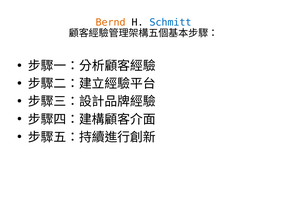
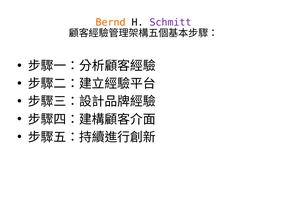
Schmitt colour: blue -> purple
